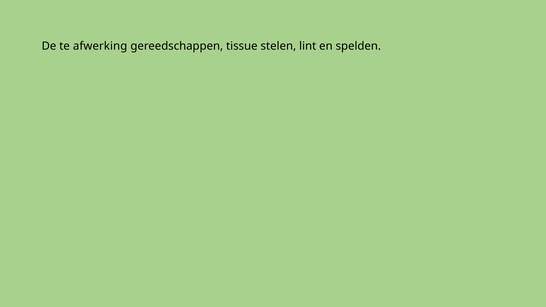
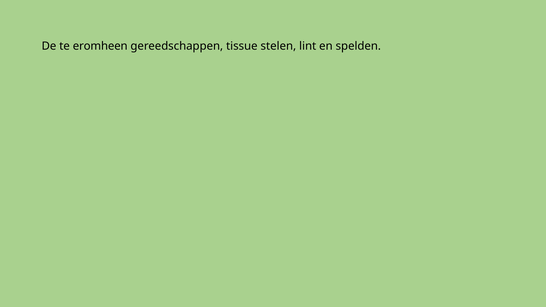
afwerking: afwerking -> eromheen
